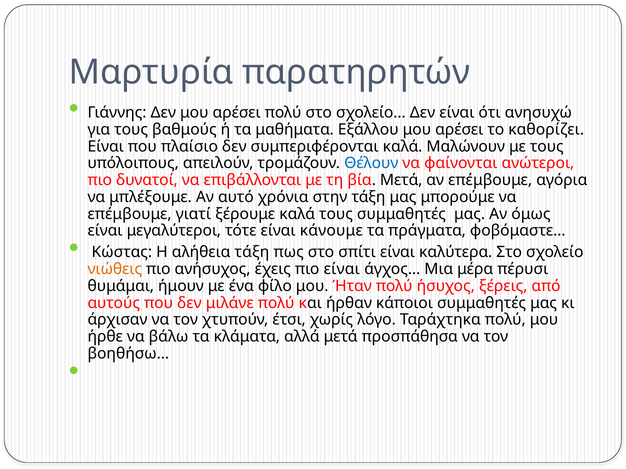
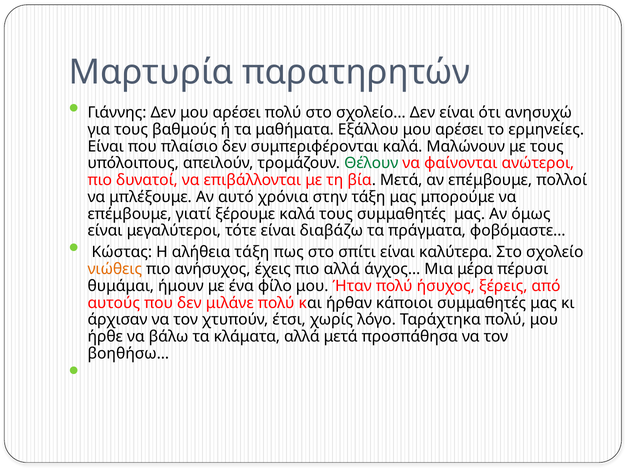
καθορίζει: καθορίζει -> ερμηνείες
Θέλουν colour: blue -> green
αγόρια: αγόρια -> πολλοί
κάνουμε: κάνουμε -> διαβάζω
πιο είναι: είναι -> αλλά
